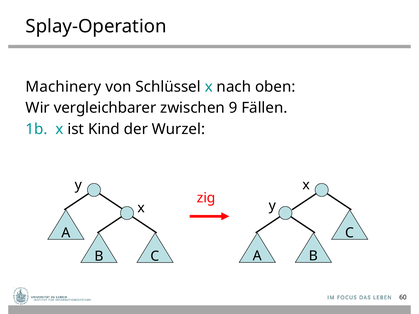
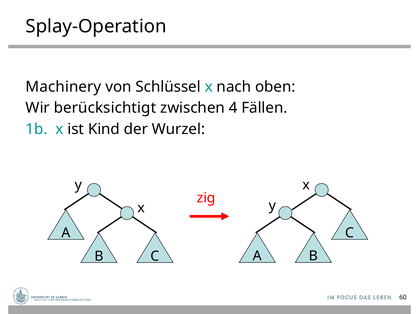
vergleichbarer: vergleichbarer -> berücksichtigt
9: 9 -> 4
